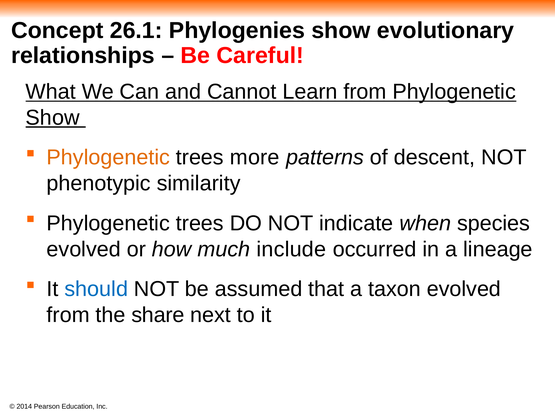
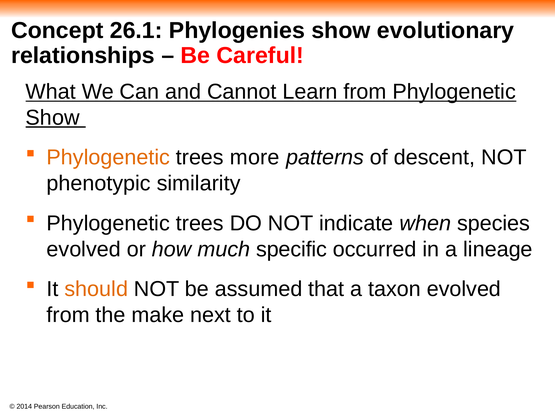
include: include -> specific
should colour: blue -> orange
share: share -> make
